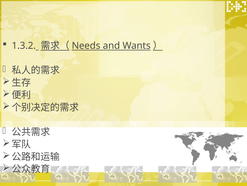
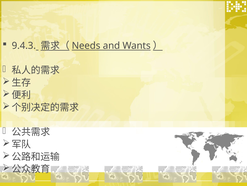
1.3.2: 1.3.2 -> 9.4.3
